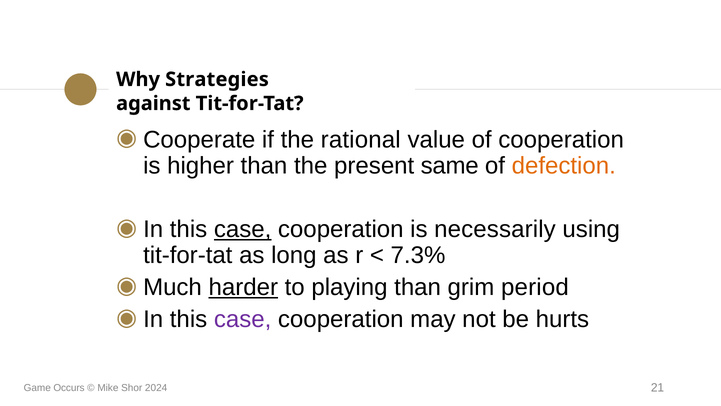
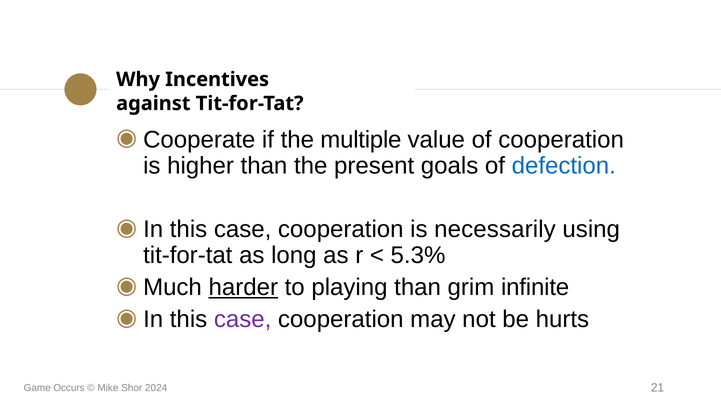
Strategies: Strategies -> Incentives
rational: rational -> multiple
same: same -> goals
defection colour: orange -> blue
case at (243, 229) underline: present -> none
7.3%: 7.3% -> 5.3%
period: period -> infinite
